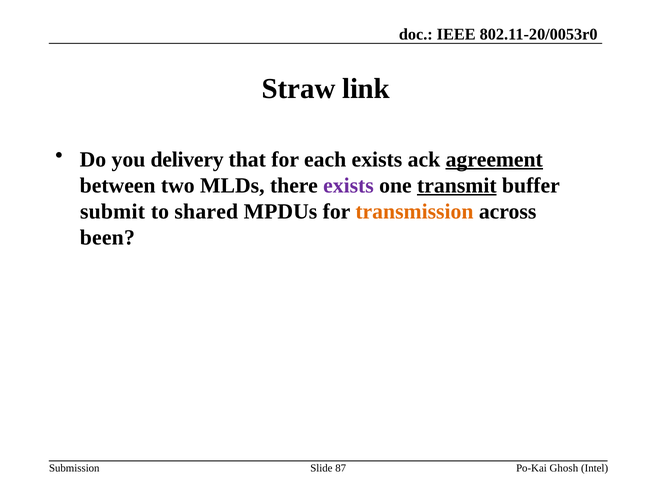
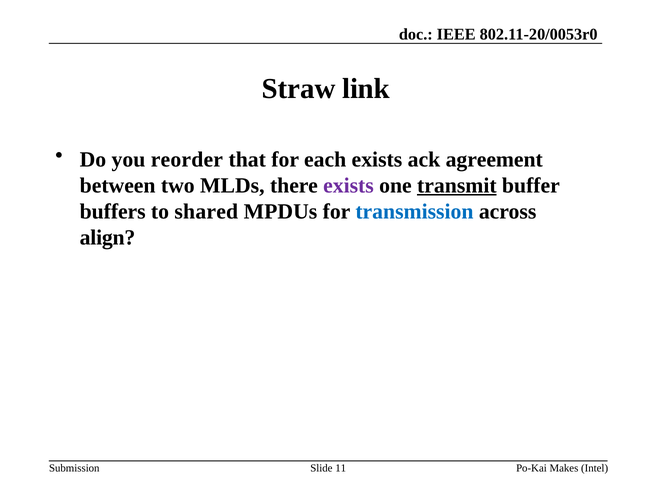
delivery: delivery -> reorder
agreement underline: present -> none
submit: submit -> buffers
transmission colour: orange -> blue
been: been -> align
87: 87 -> 11
Ghosh: Ghosh -> Makes
